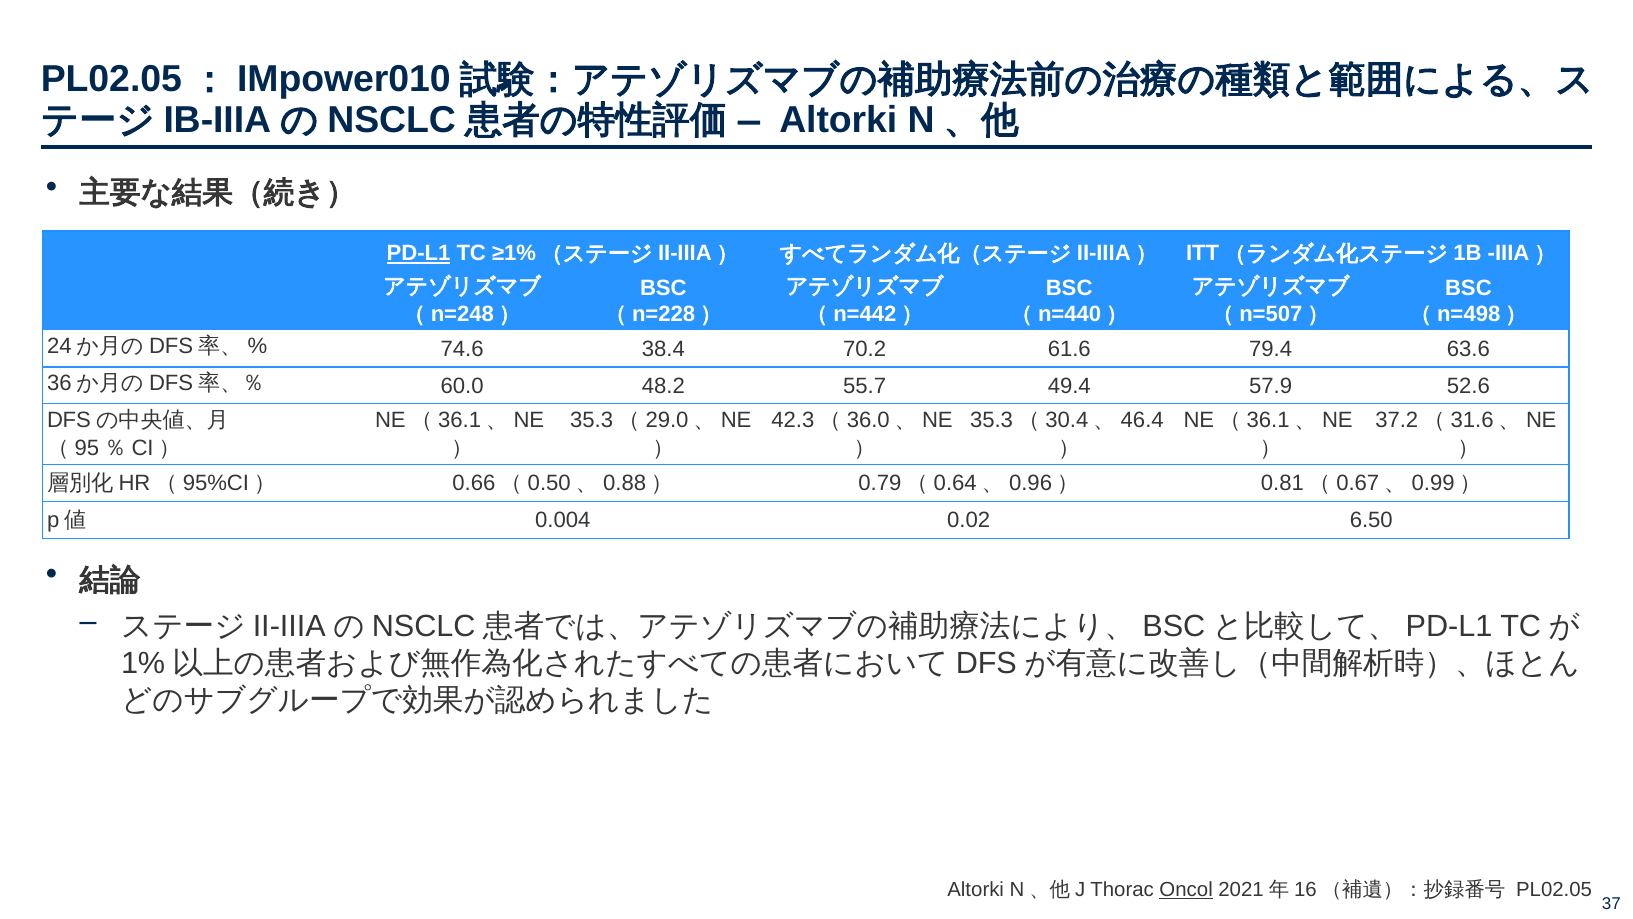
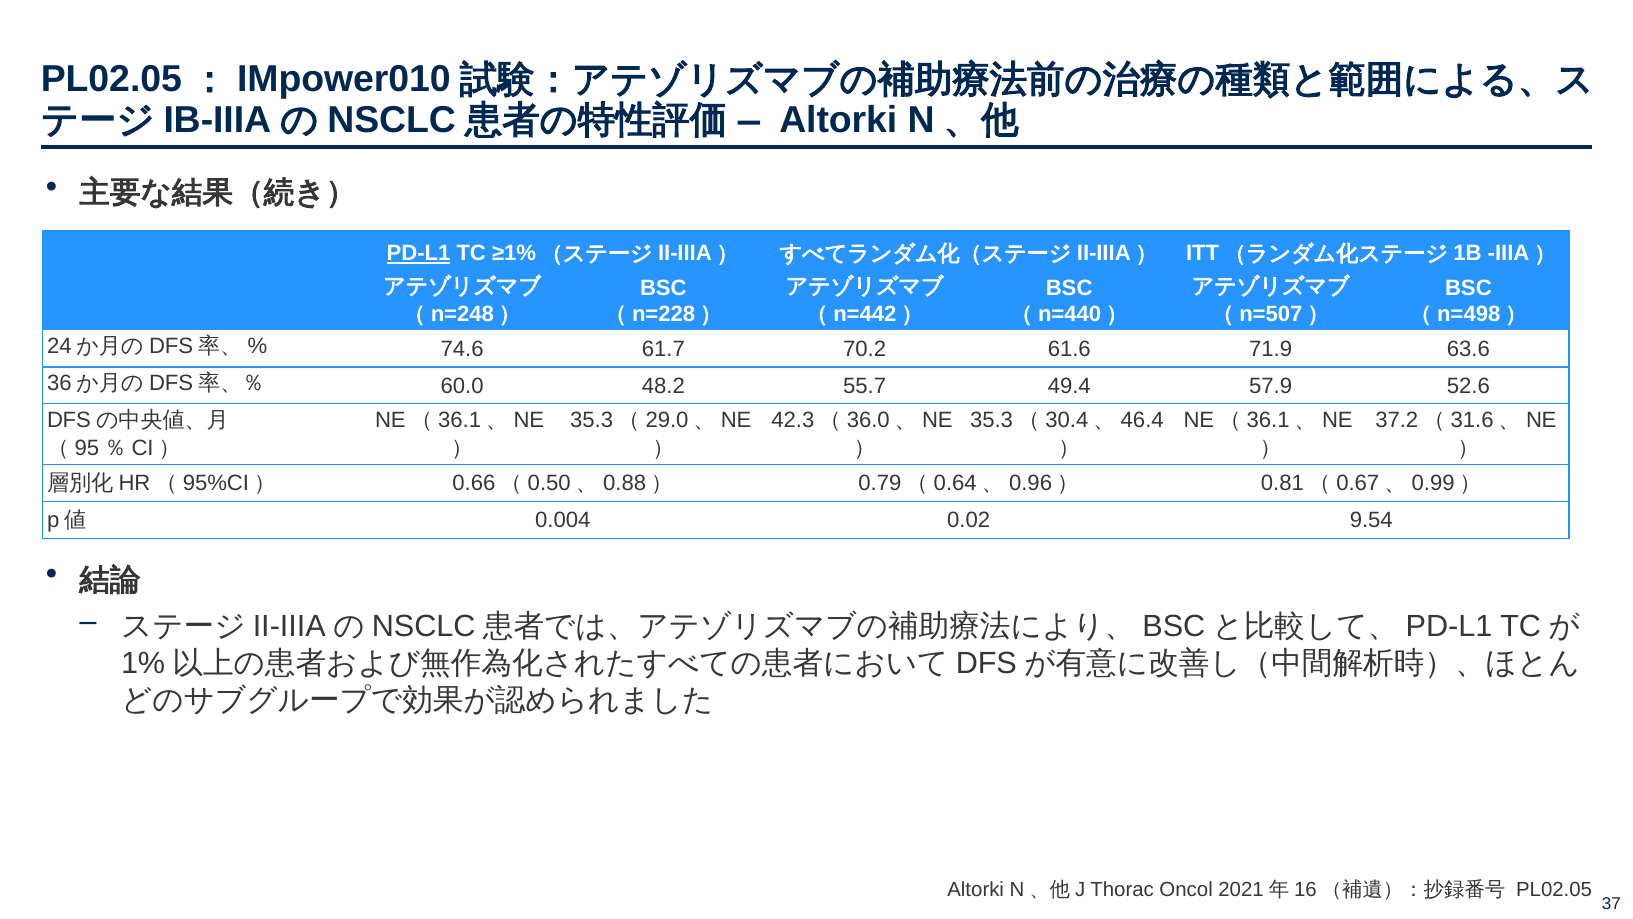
38.4: 38.4 -> 61.7
79.4: 79.4 -> 71.9
6.50: 6.50 -> 9.54
Oncol underline: present -> none
